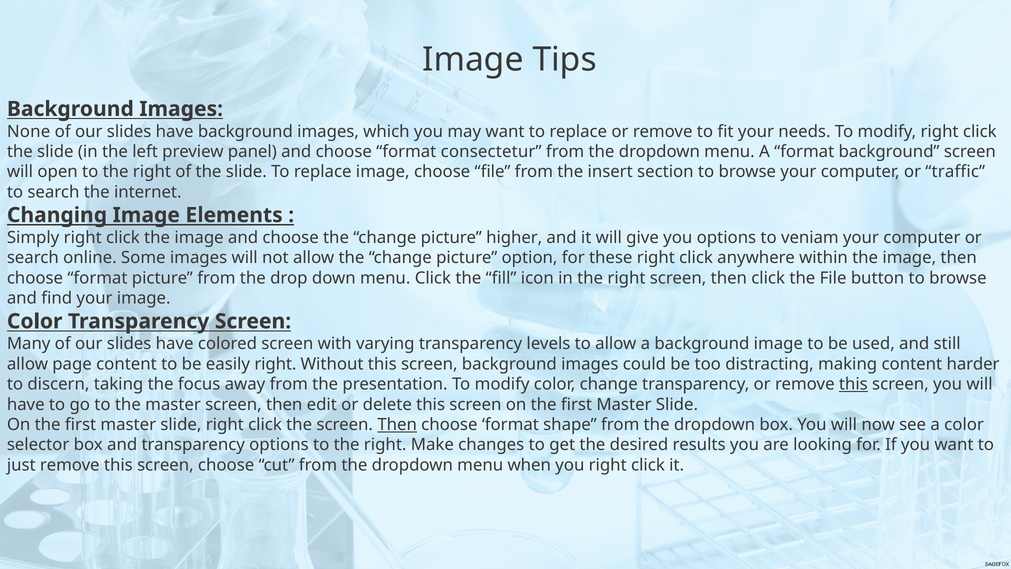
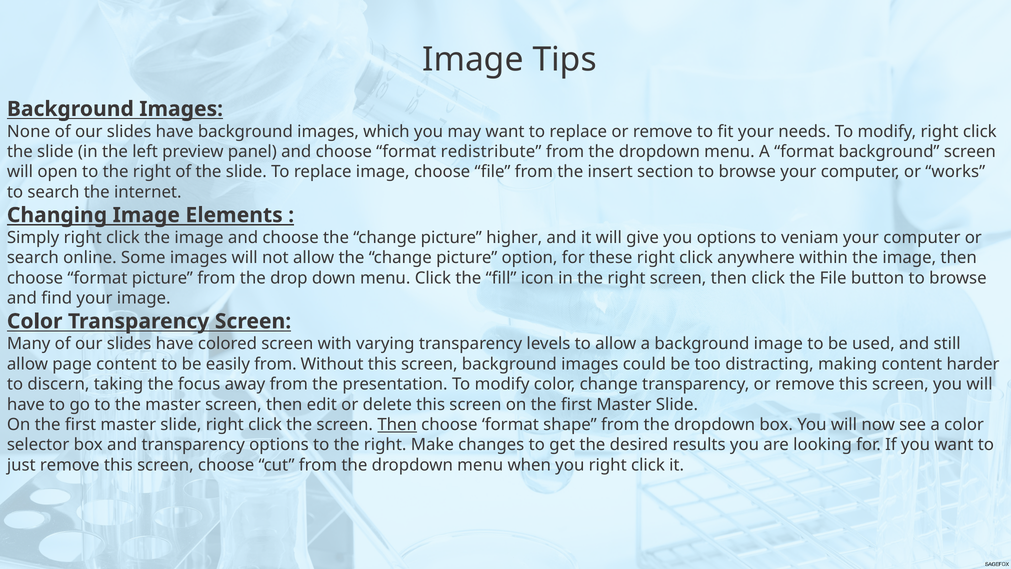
consectetur: consectetur -> redistribute
traffic: traffic -> works
easily right: right -> from
this at (853, 384) underline: present -> none
